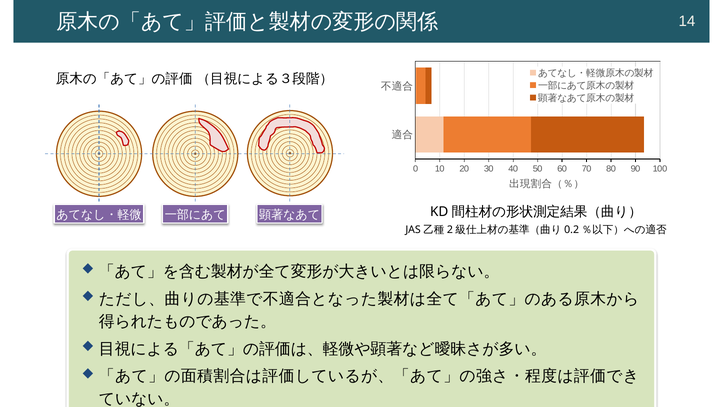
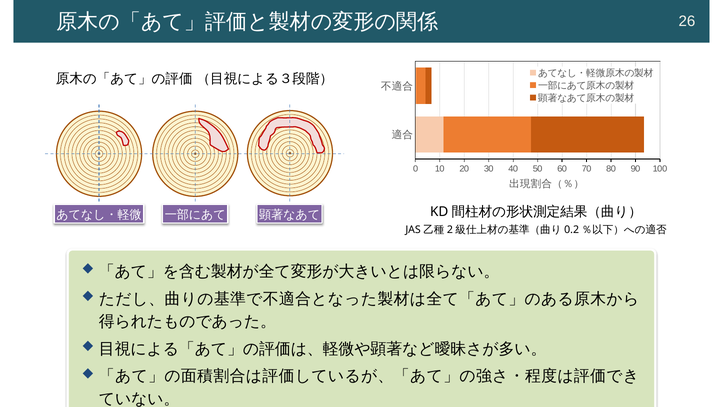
14: 14 -> 26
